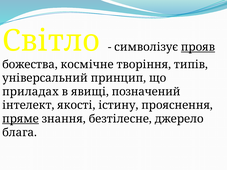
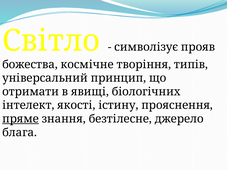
прояв underline: present -> none
приладах: приладах -> отримати
позначений: позначений -> біологічних
